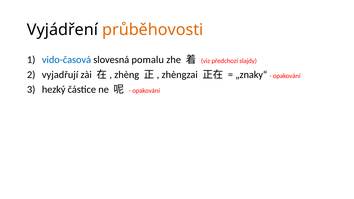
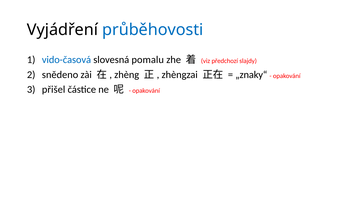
průběhovosti colour: orange -> blue
vyjadřují: vyjadřují -> snědeno
hezký: hezký -> přišel
